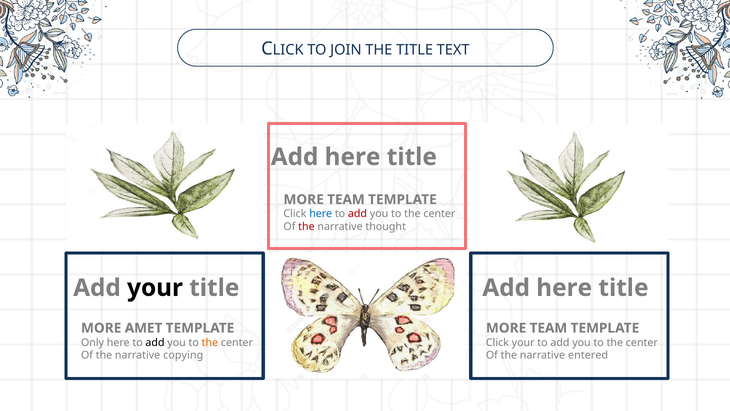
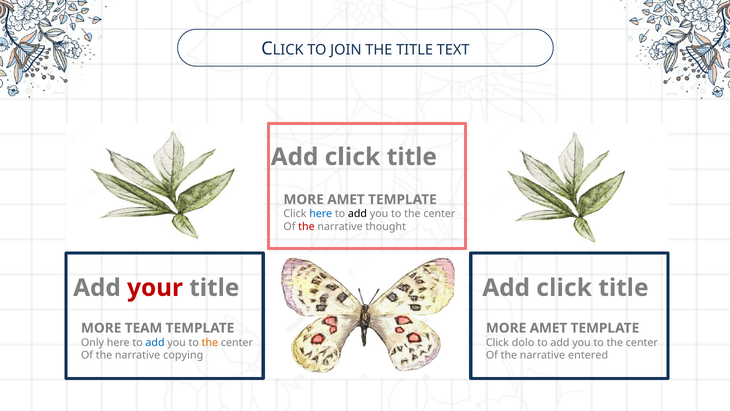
here at (353, 157): here -> click
TEAM at (346, 199): TEAM -> AMET
add at (357, 214) colour: red -> black
your at (155, 288) colour: black -> red
here at (564, 288): here -> click
AMET: AMET -> TEAM
TEAM at (548, 328): TEAM -> AMET
add at (155, 342) colour: black -> blue
Click your: your -> dolo
